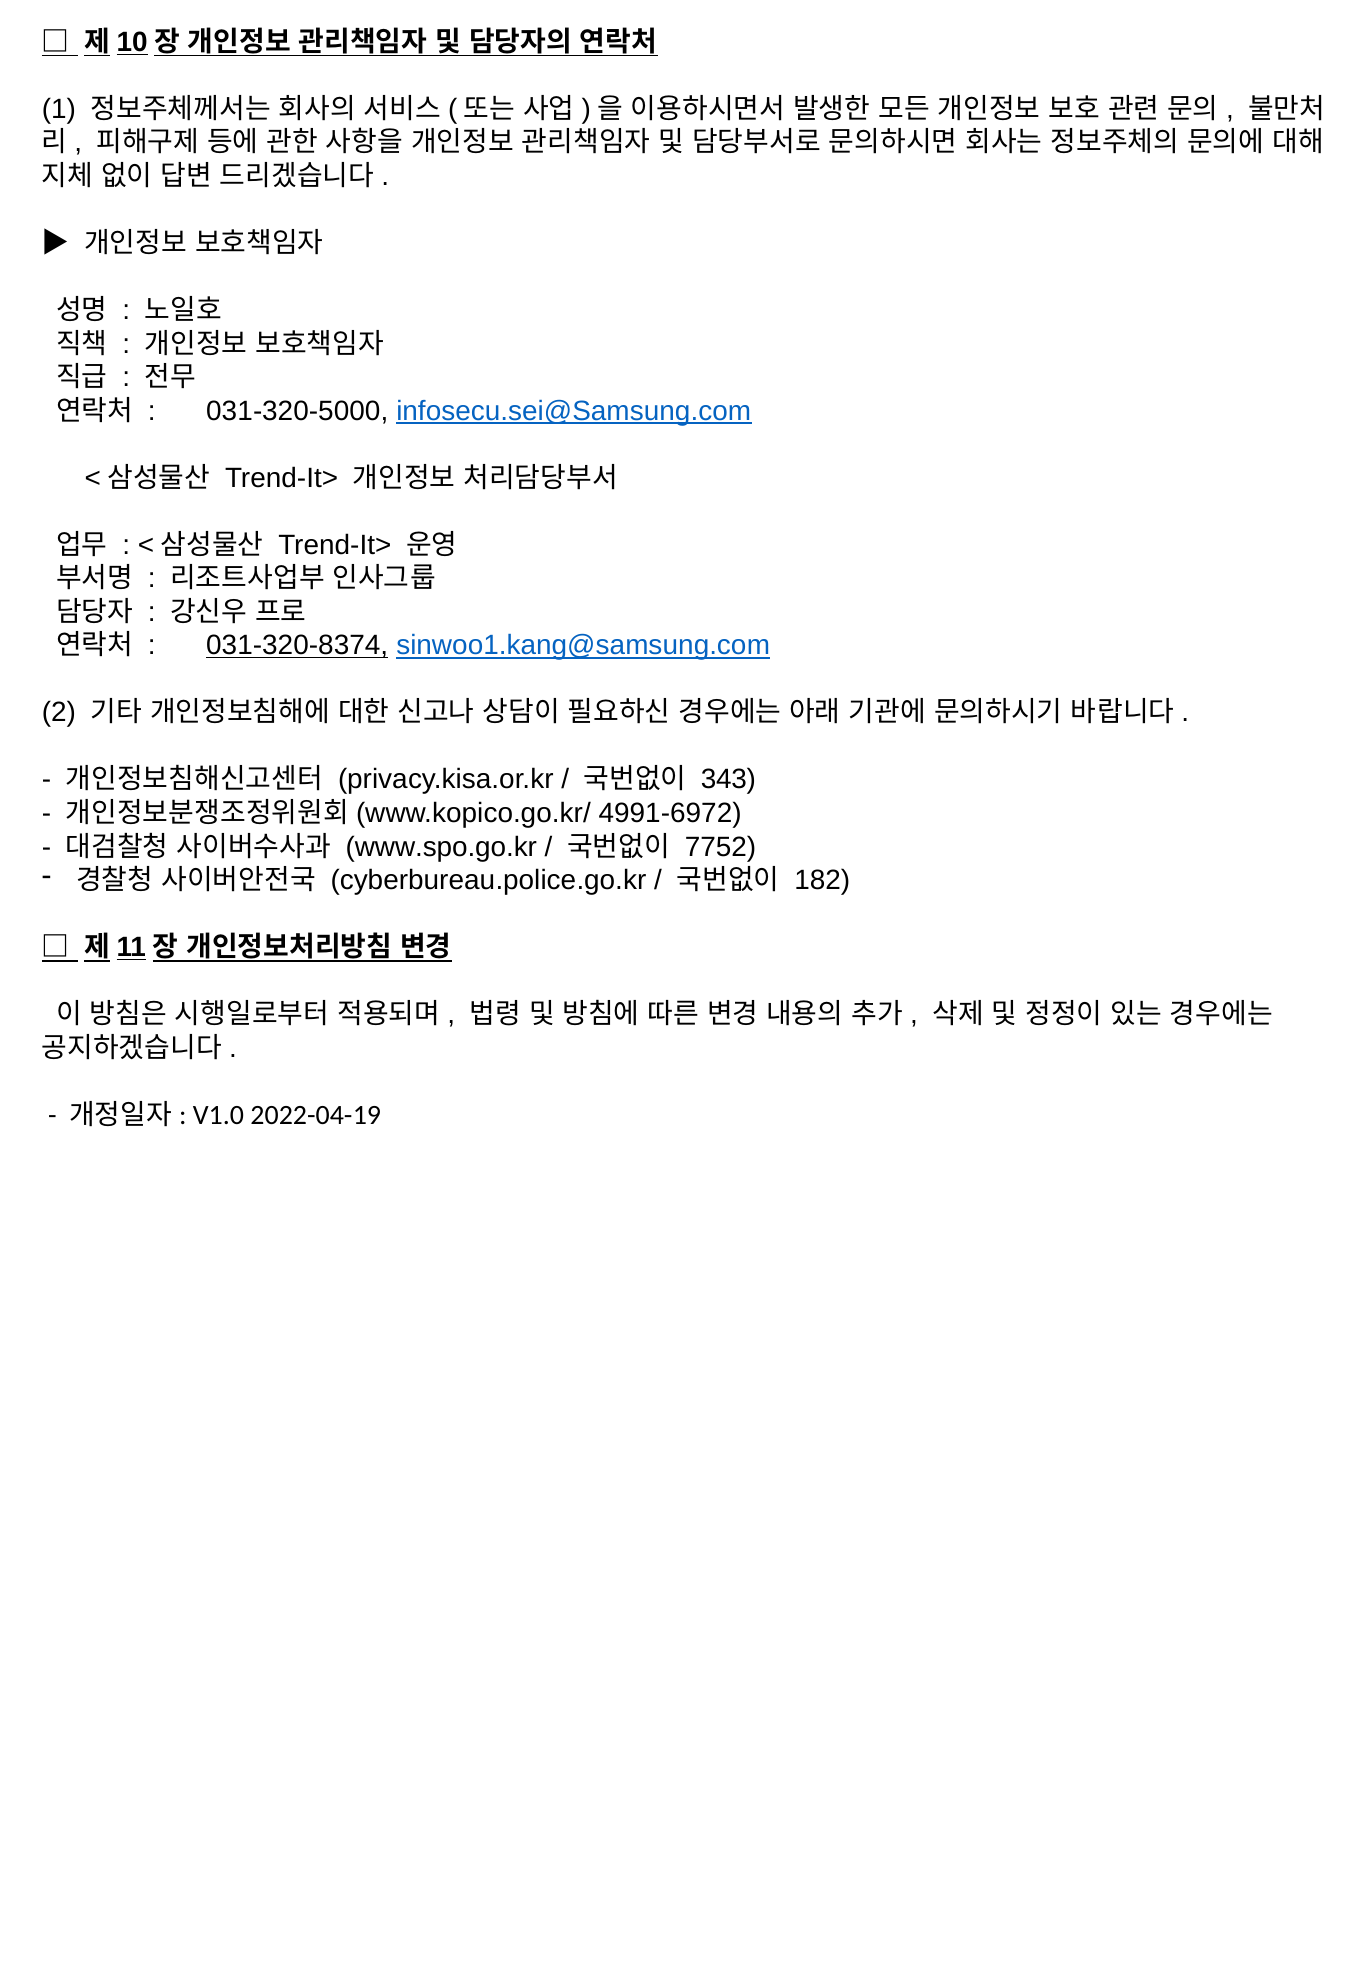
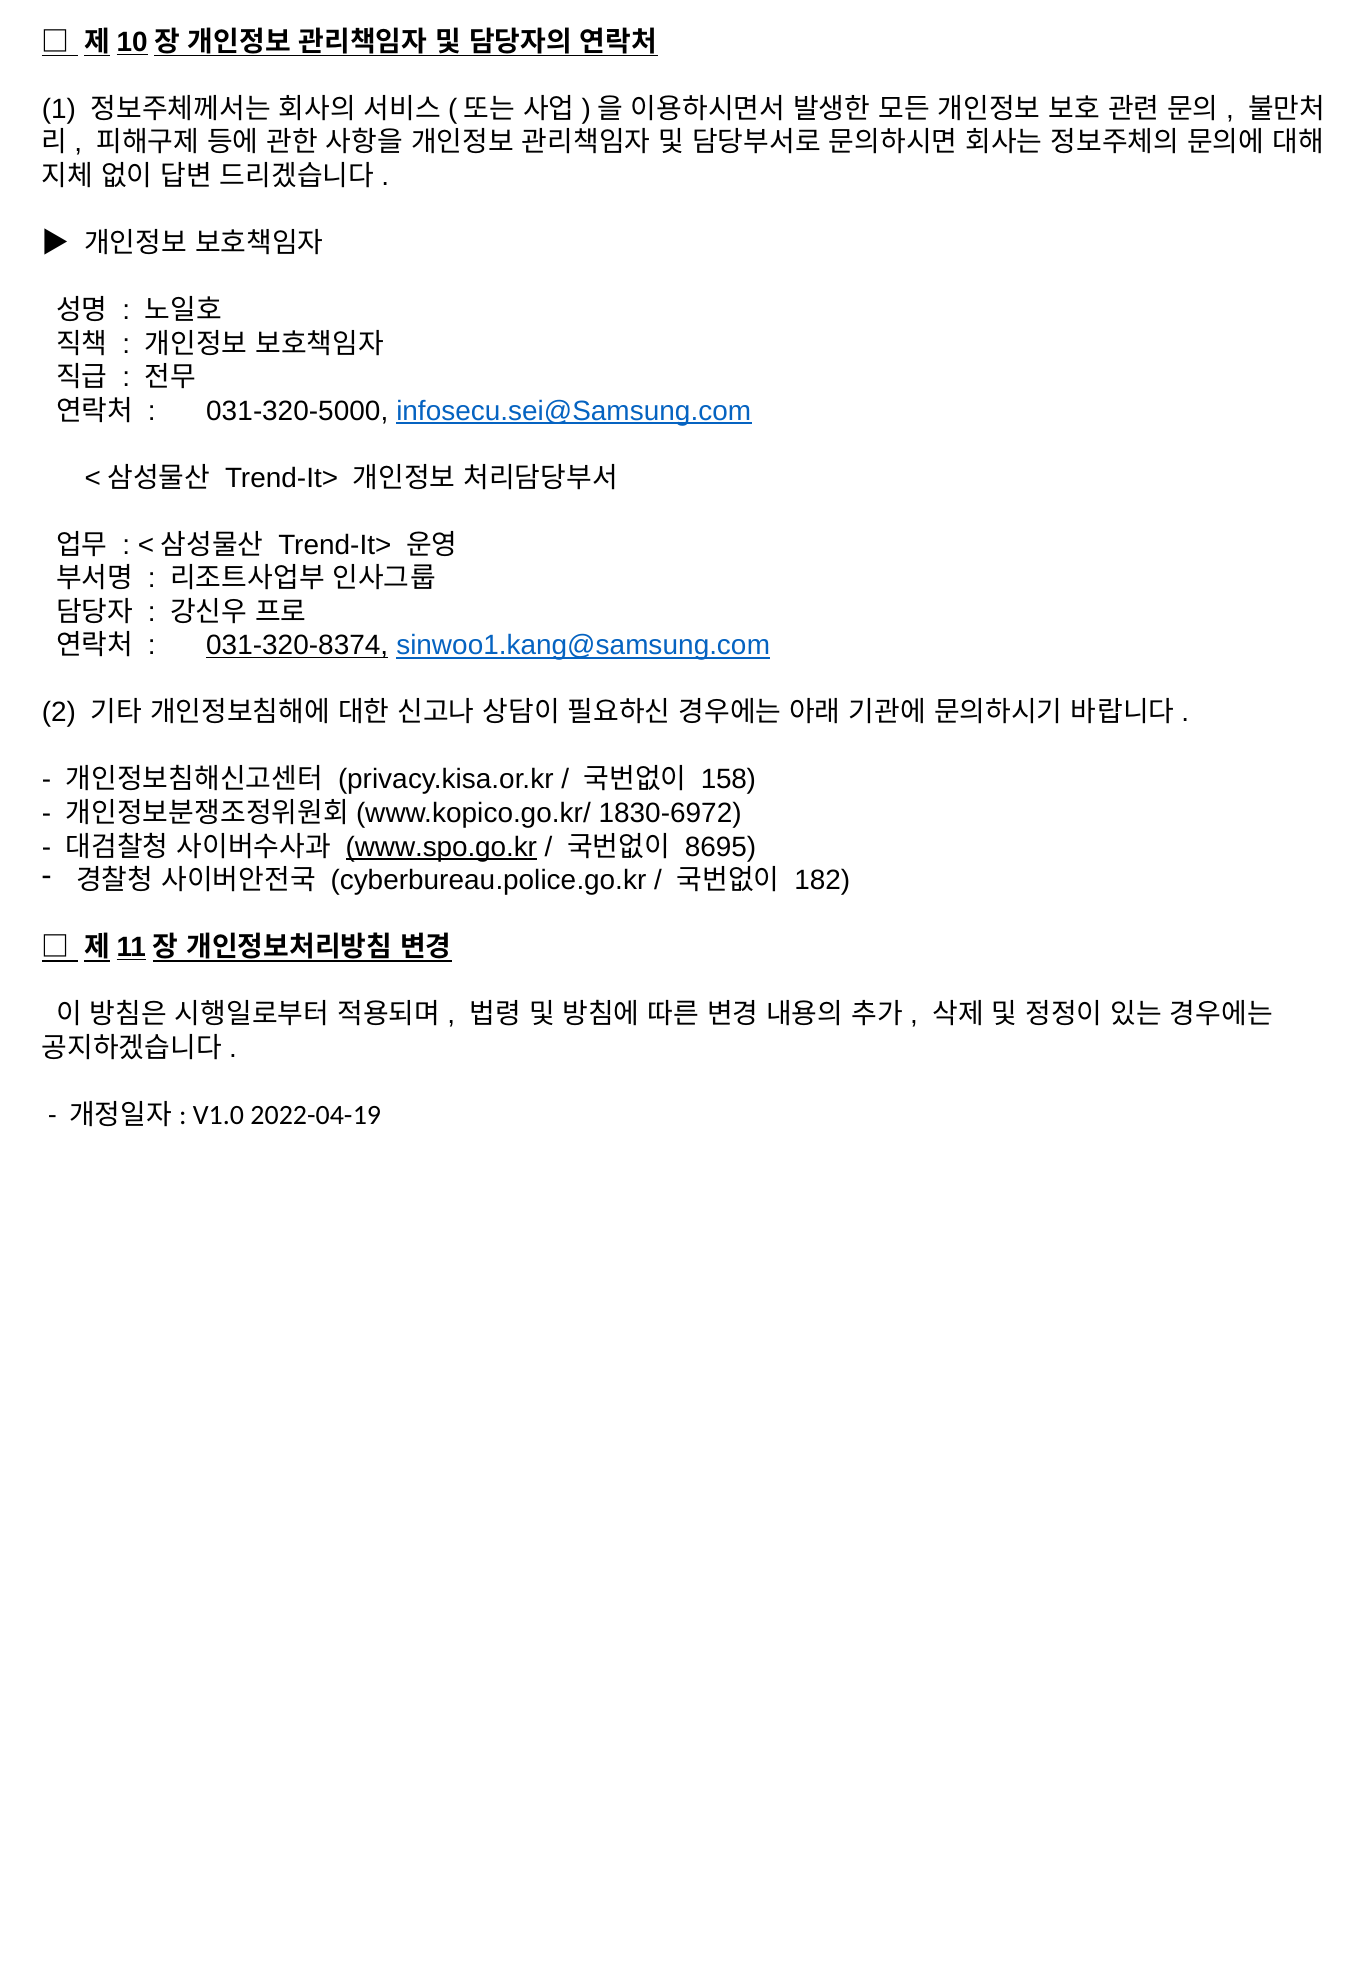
343: 343 -> 158
4991-6972: 4991-6972 -> 1830-6972
www.spo.go.kr underline: none -> present
7752: 7752 -> 8695
